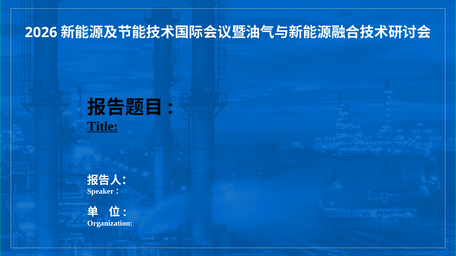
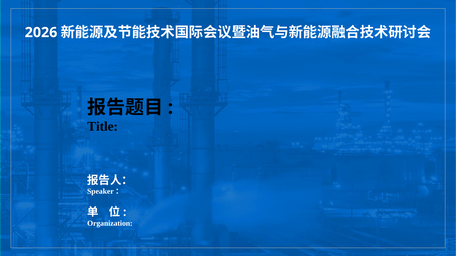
Title underline: present -> none
